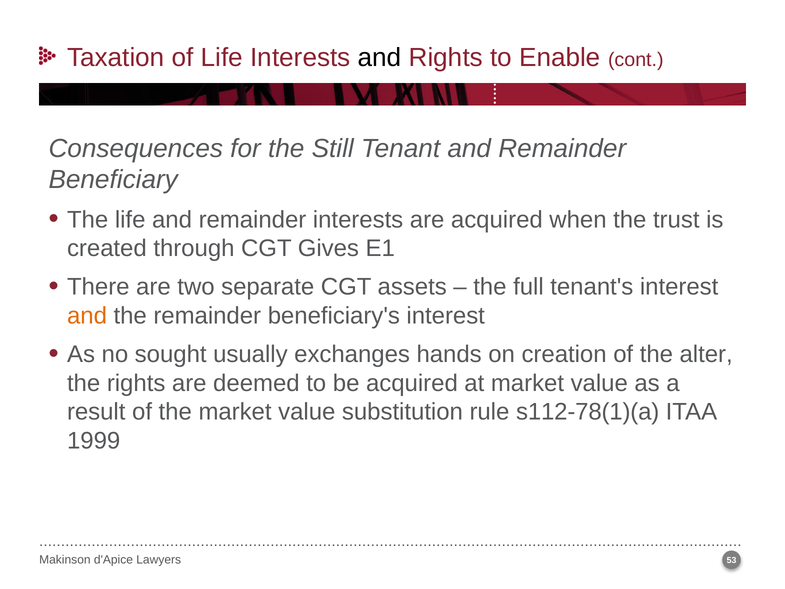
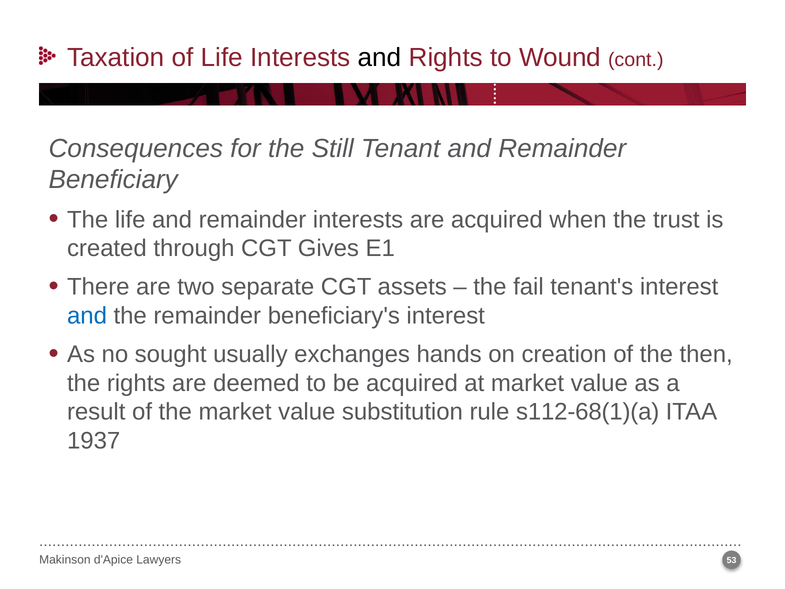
Enable: Enable -> Wound
full: full -> fail
and at (87, 316) colour: orange -> blue
alter: alter -> then
s112-78(1)(a: s112-78(1)(a -> s112-68(1)(a
1999: 1999 -> 1937
